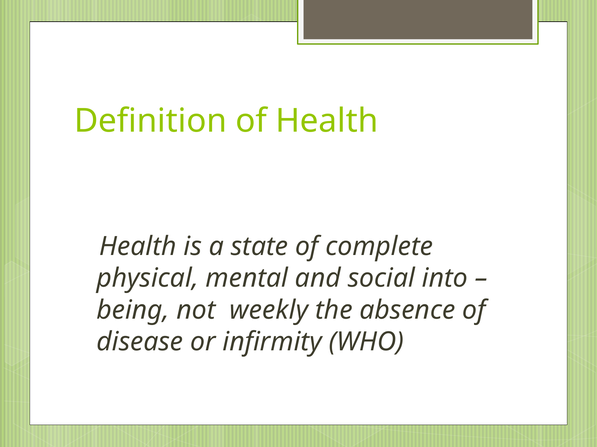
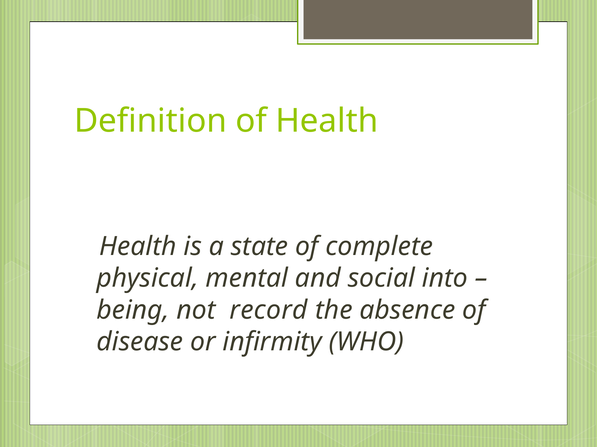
weekly: weekly -> record
